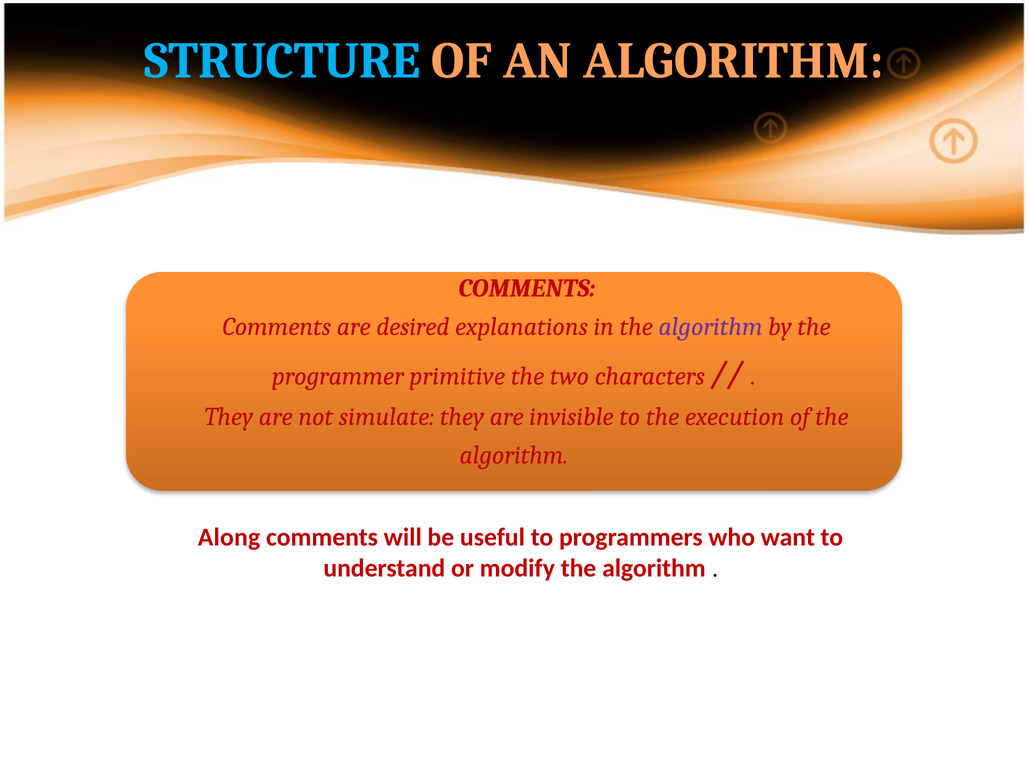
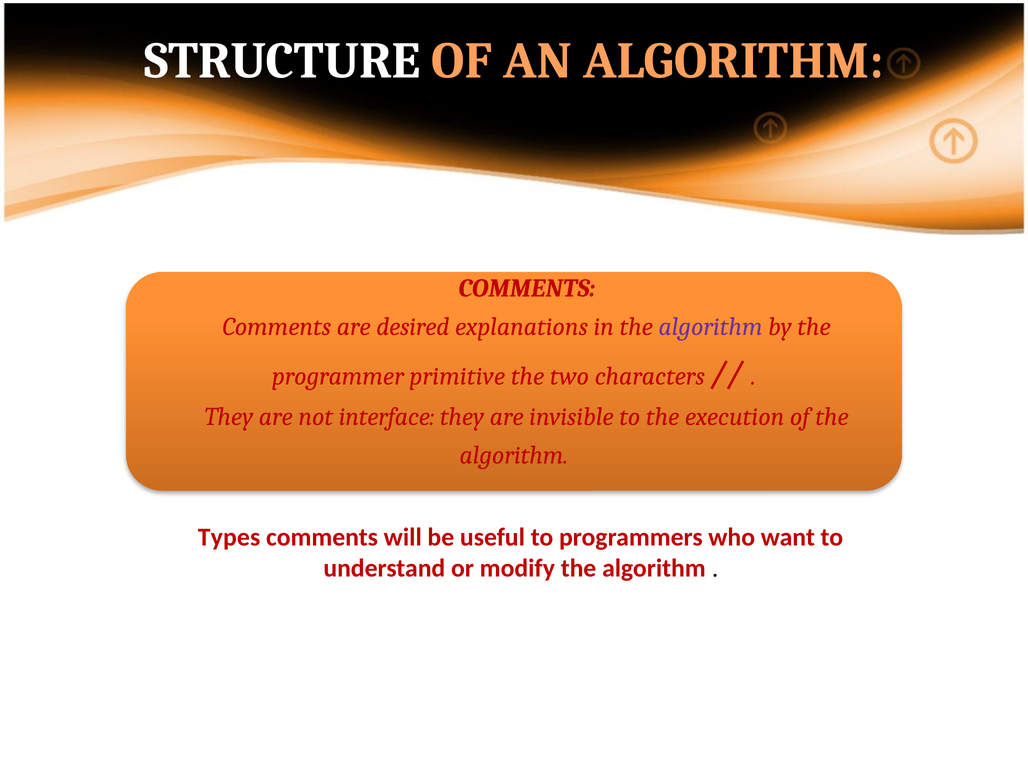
STRUCTURE colour: light blue -> white
simulate: simulate -> interface
Along: Along -> Types
